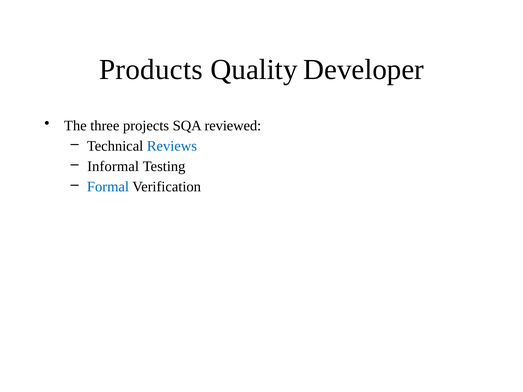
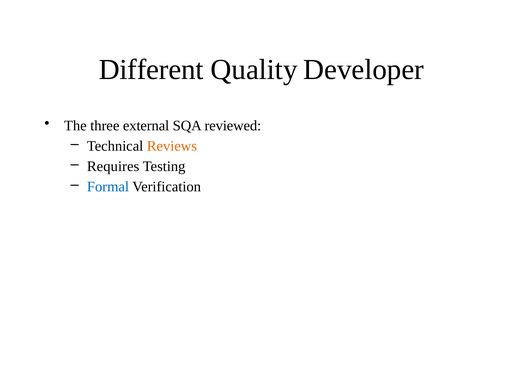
Products: Products -> Different
projects: projects -> external
Reviews colour: blue -> orange
Informal: Informal -> Requires
